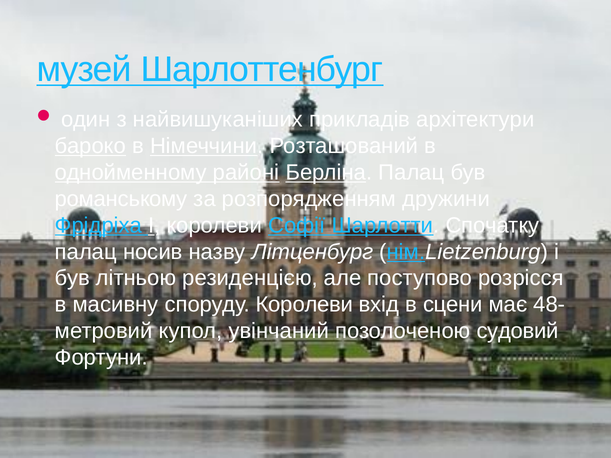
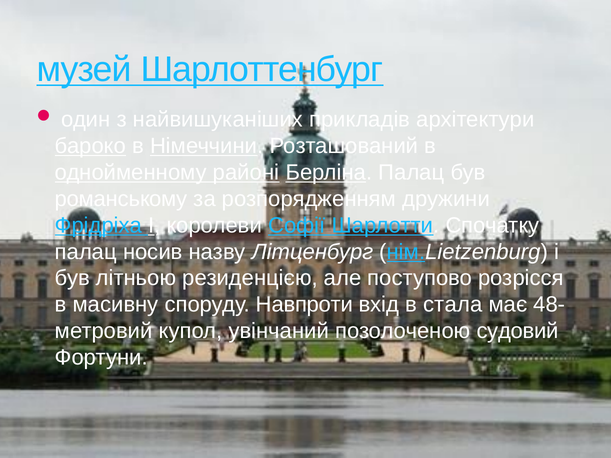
споруду Королеви: Королеви -> Навпроти
сцени: сцени -> стала
